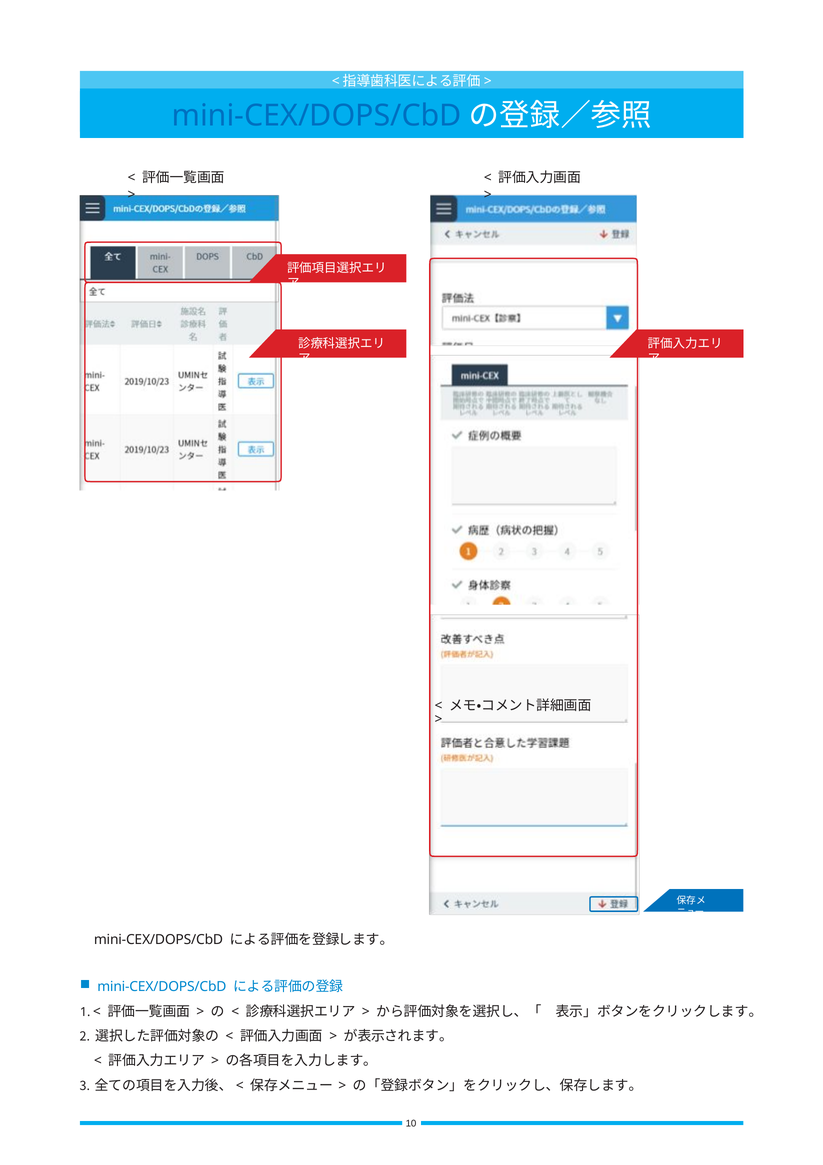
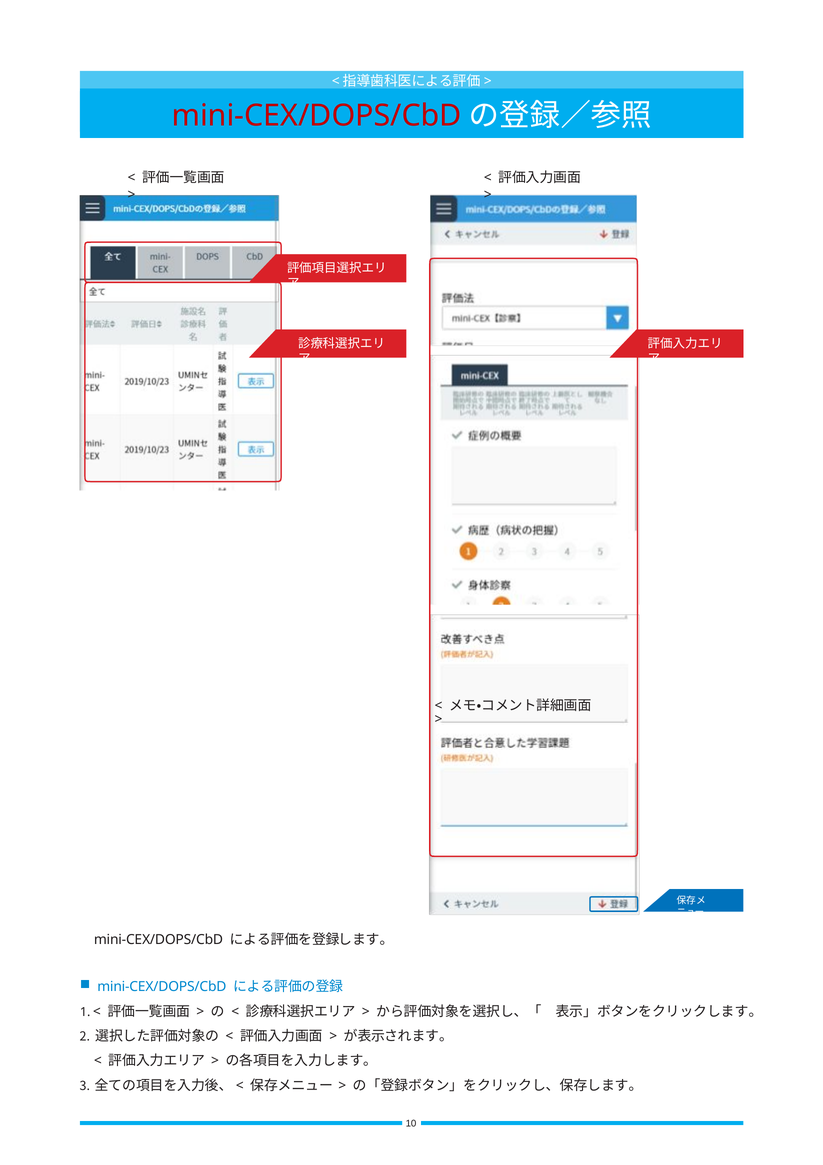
mini-CEX/DOPS/CbD at (317, 116) colour: blue -> red
